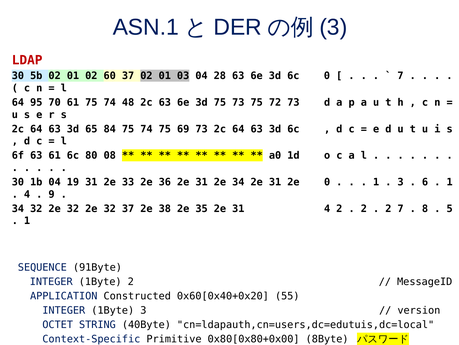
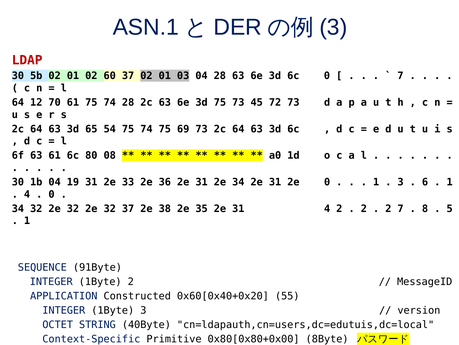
95: 95 -> 12
74 48: 48 -> 28
73 75: 75 -> 45
84: 84 -> 54
9 at (52, 194): 9 -> 0
